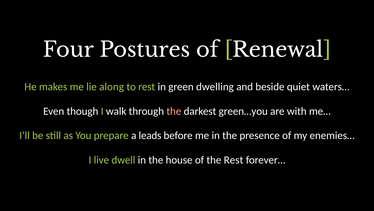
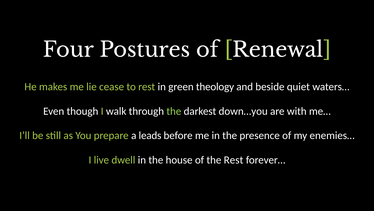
along: along -> cease
dwelling: dwelling -> theology
the at (174, 111) colour: pink -> light green
green…you: green…you -> down…you
